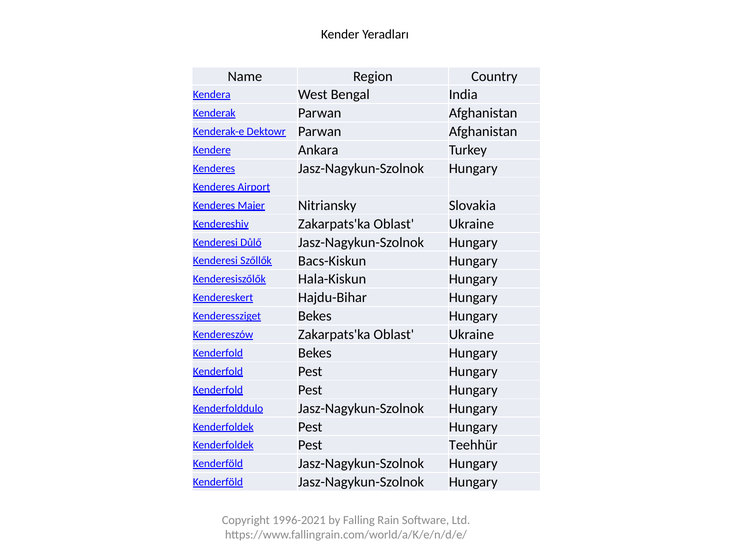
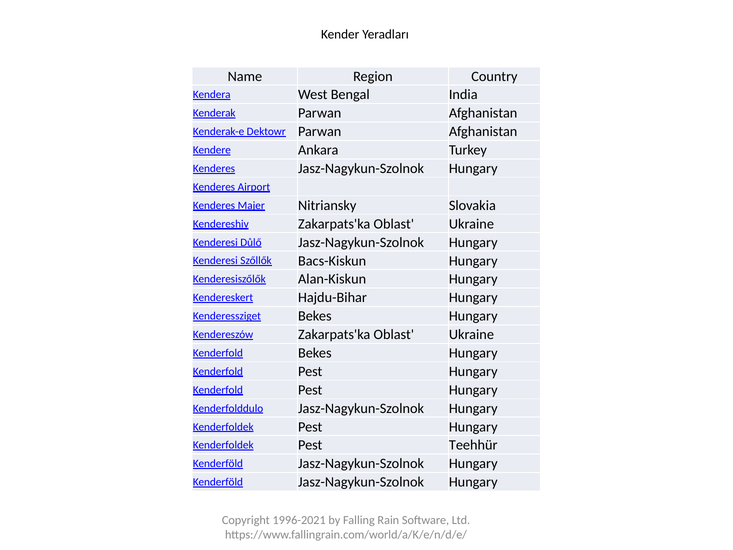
Hala-Kiskun: Hala-Kiskun -> Alan-Kiskun
